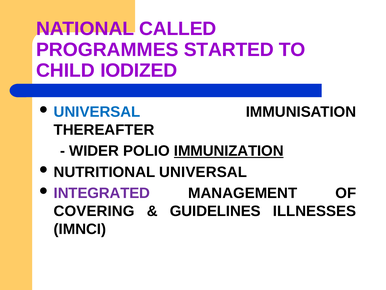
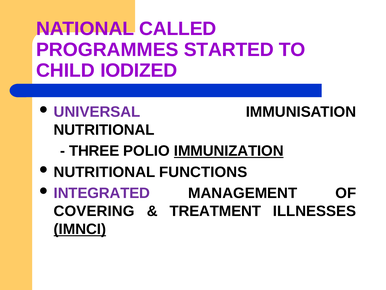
UNIVERSAL at (97, 112) colour: blue -> purple
THEREAFTER at (104, 130): THEREAFTER -> NUTRITIONAL
WIDER: WIDER -> THREE
NUTRITIONAL UNIVERSAL: UNIVERSAL -> FUNCTIONS
GUIDELINES: GUIDELINES -> TREATMENT
IMNCI underline: none -> present
